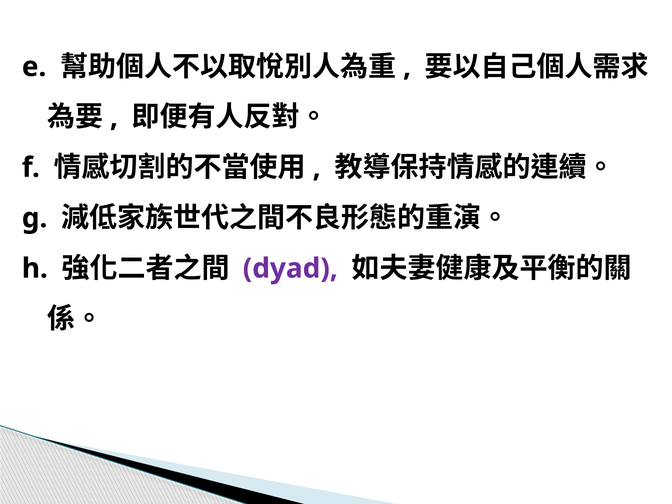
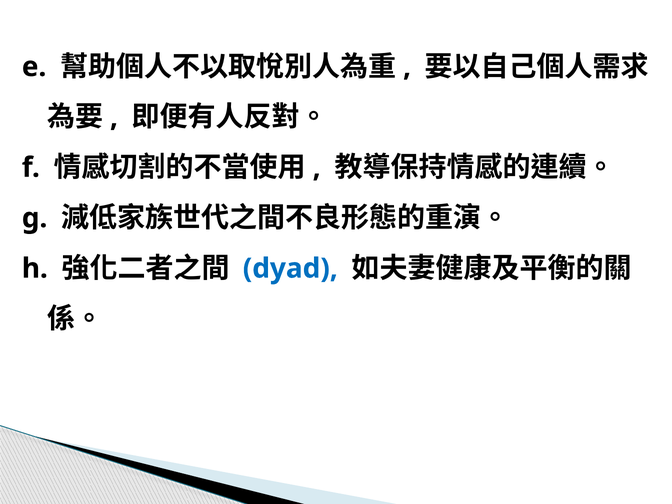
dyad colour: purple -> blue
